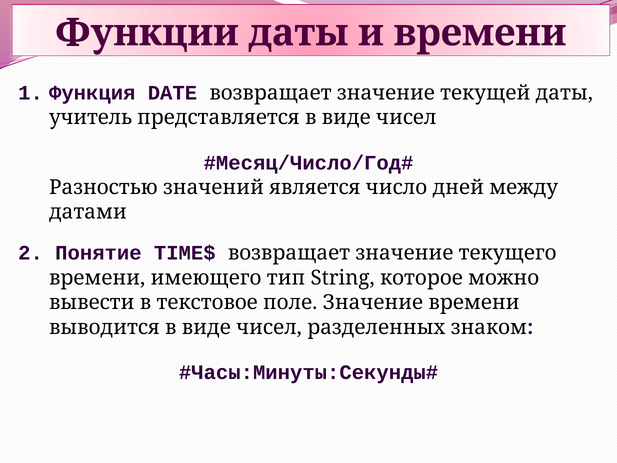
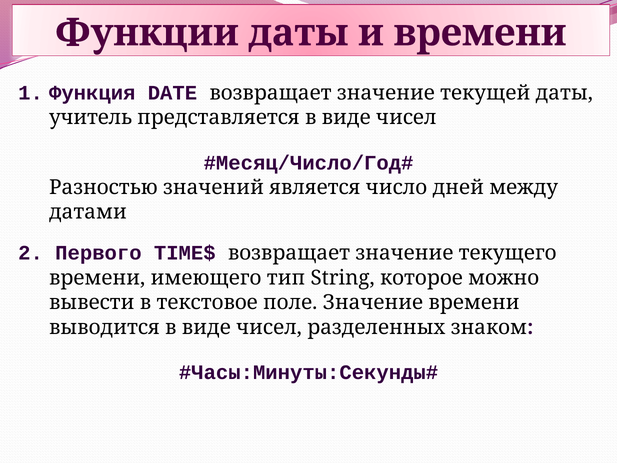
Понятие: Понятие -> Первого
